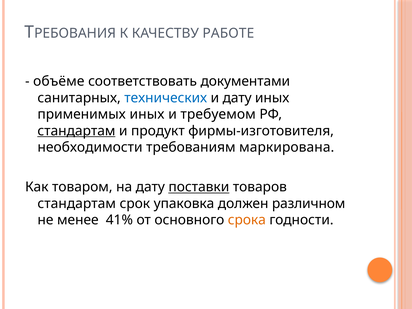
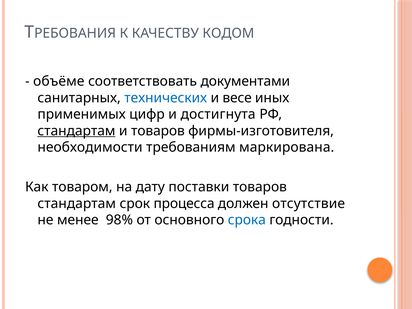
РАБОТЕ: РАБОТЕ -> КОДОМ
и дату: дату -> весе
применимых иных: иных -> цифр
требуемом: требуемом -> достигнута
и продукт: продукт -> товаров
поставки underline: present -> none
упаковка: упаковка -> процесса
различном: различном -> отсутствие
41%: 41% -> 98%
срока colour: orange -> blue
